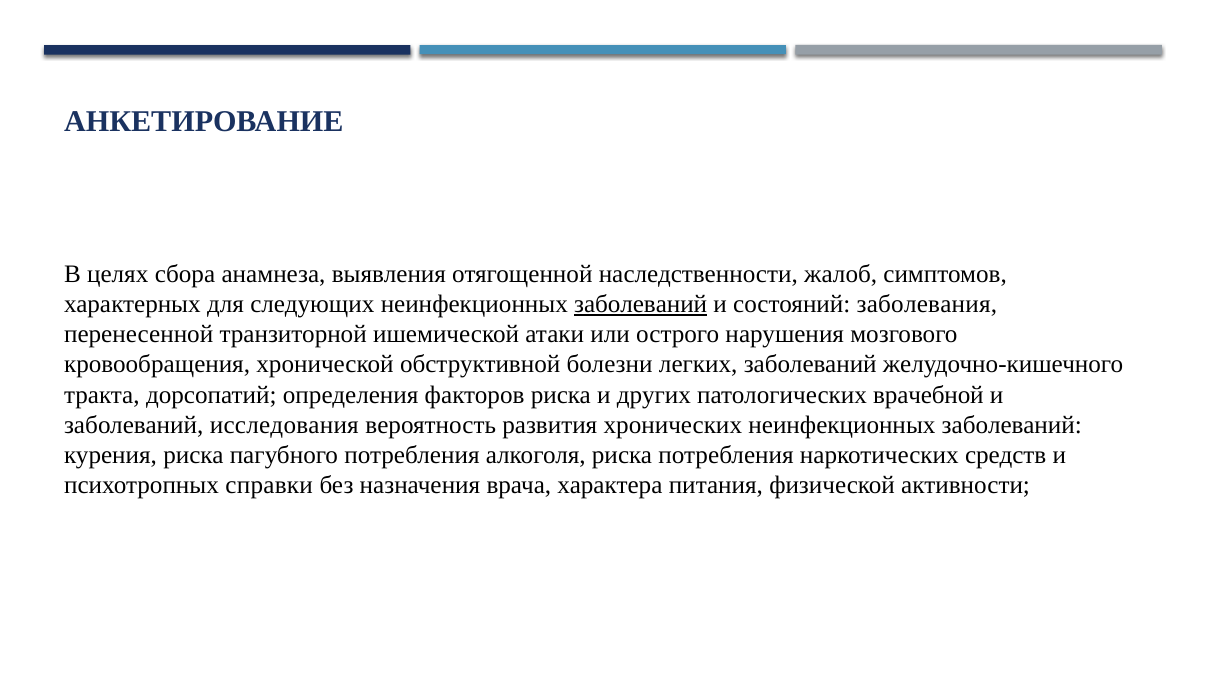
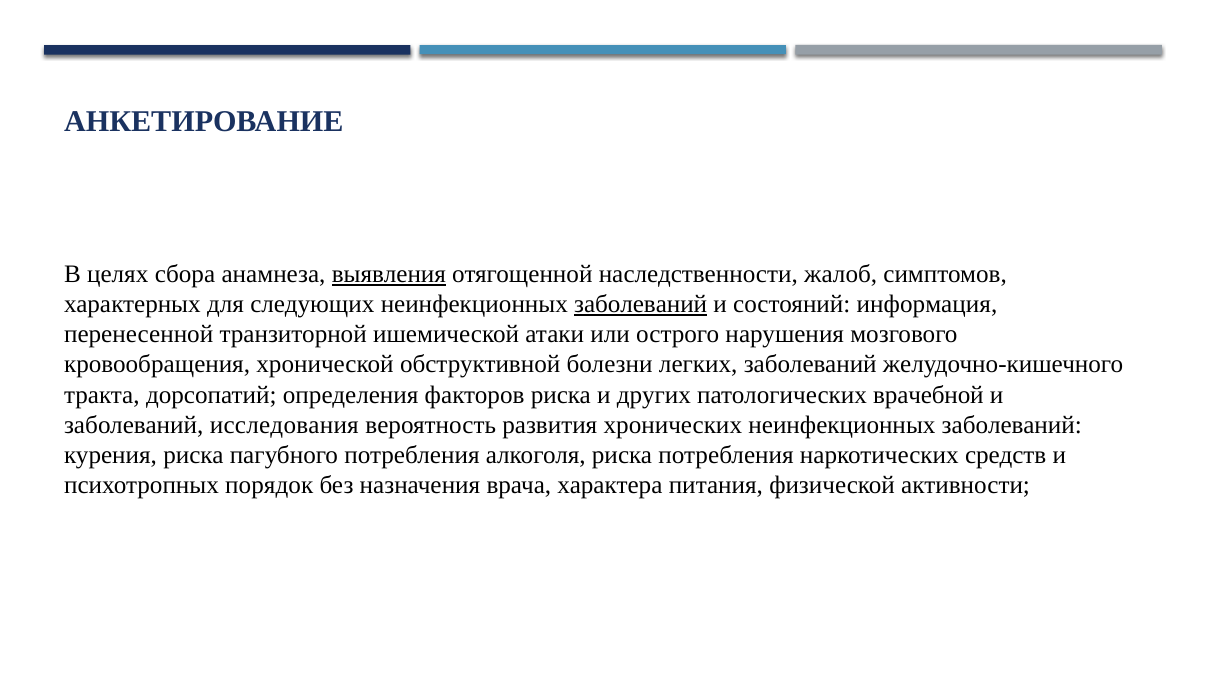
выявления underline: none -> present
заболевания: заболевания -> информация
справки: справки -> порядок
